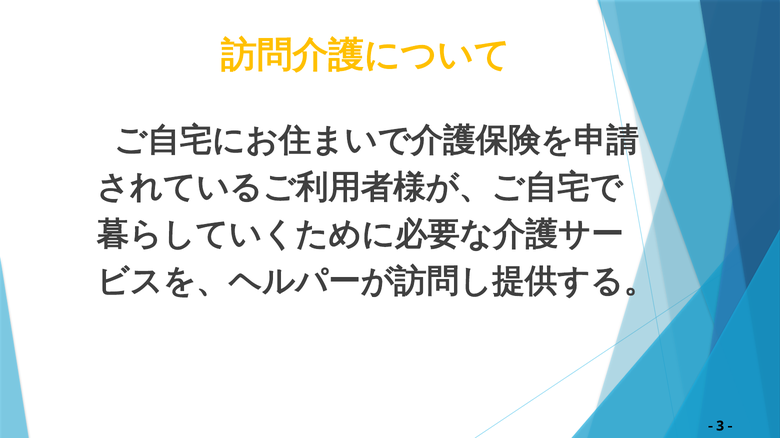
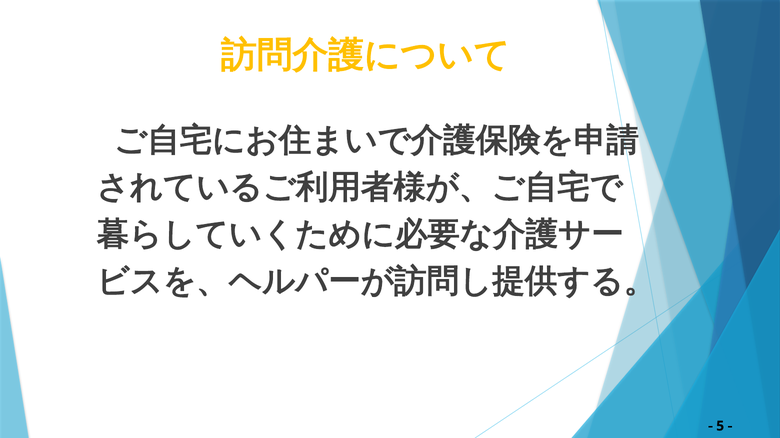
3: 3 -> 5
